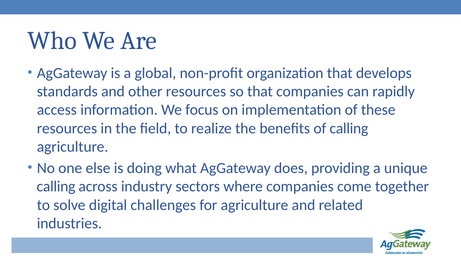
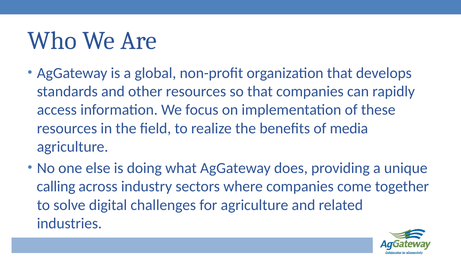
of calling: calling -> media
